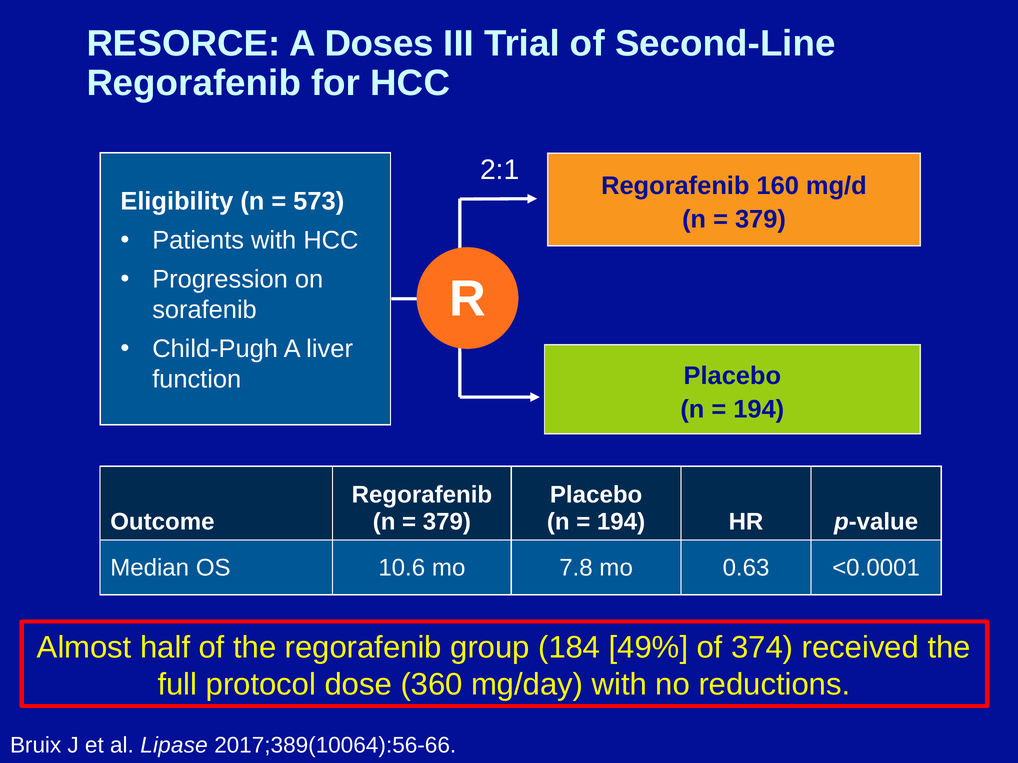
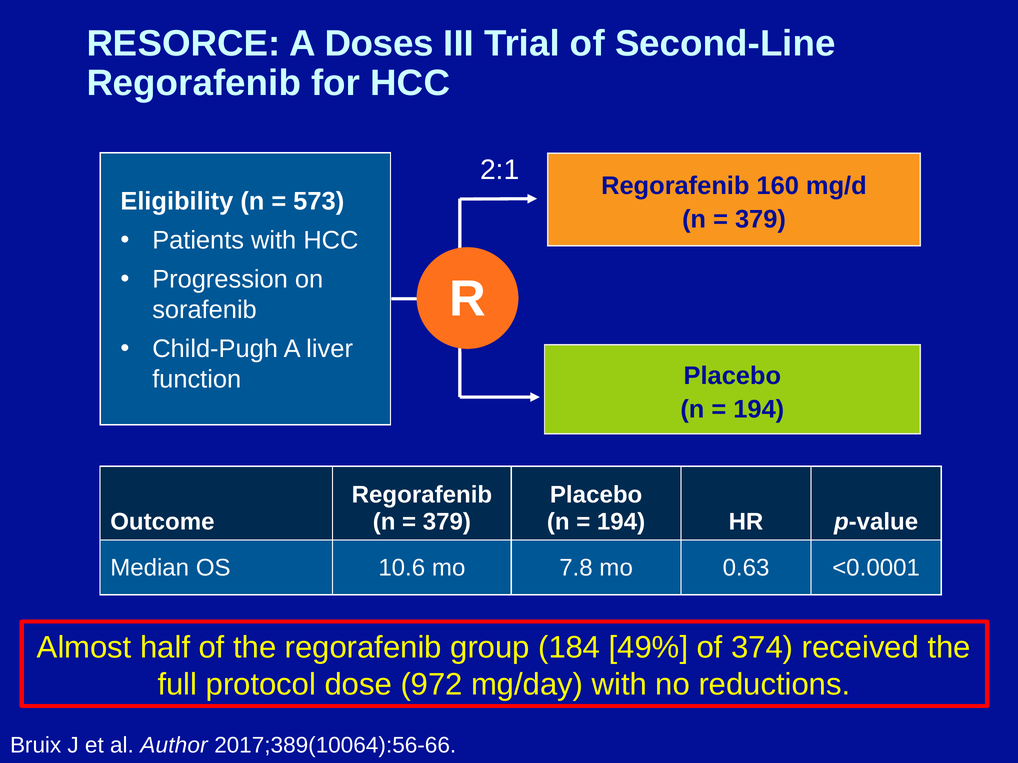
360: 360 -> 972
Lipase: Lipase -> Author
